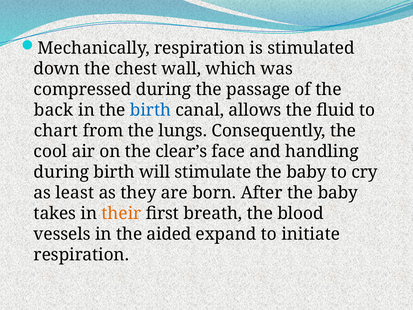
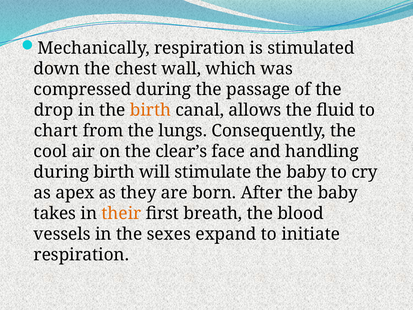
back: back -> drop
birth at (150, 110) colour: blue -> orange
least: least -> apex
aided: aided -> sexes
